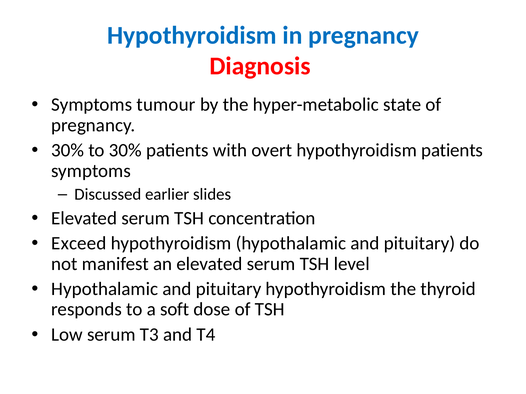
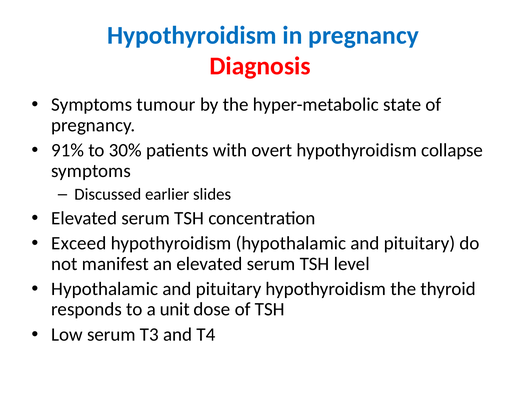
30% at (68, 150): 30% -> 91%
hypothyroidism patients: patients -> collapse
soft: soft -> unit
